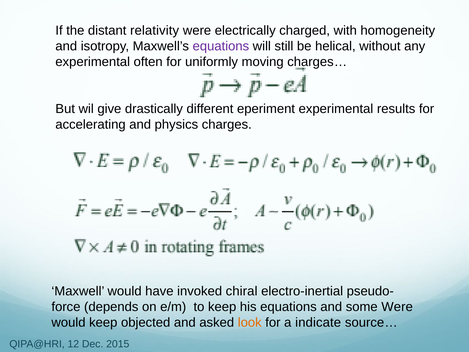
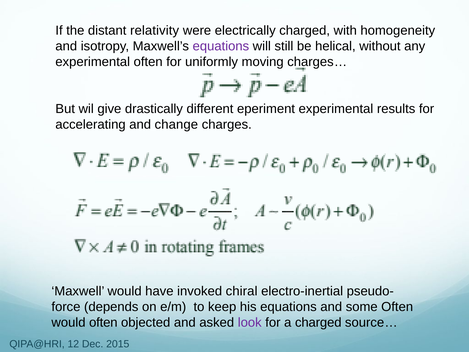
physics: physics -> change
some Were: Were -> Often
would keep: keep -> often
look colour: orange -> purple
a indicate: indicate -> charged
